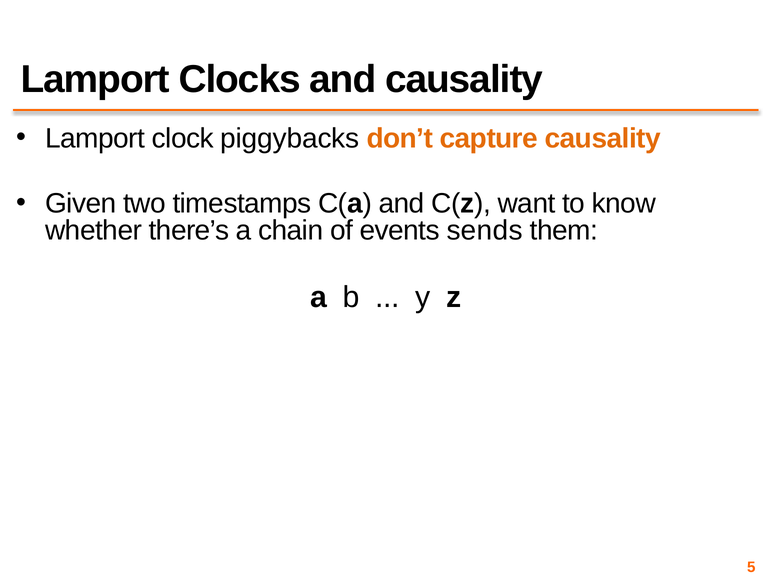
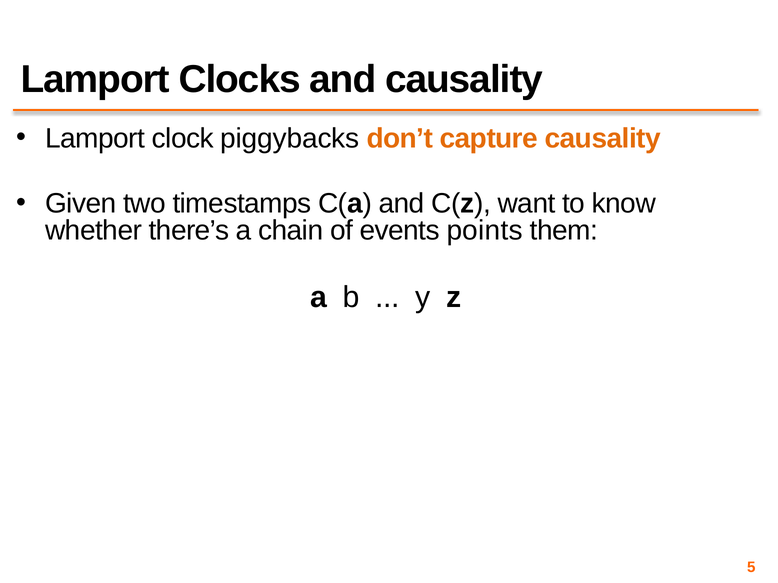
sends: sends -> points
